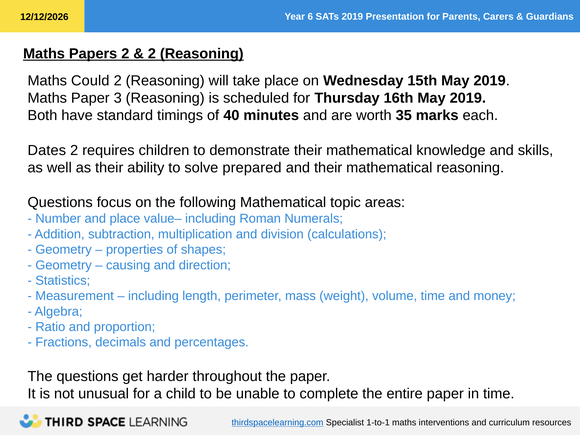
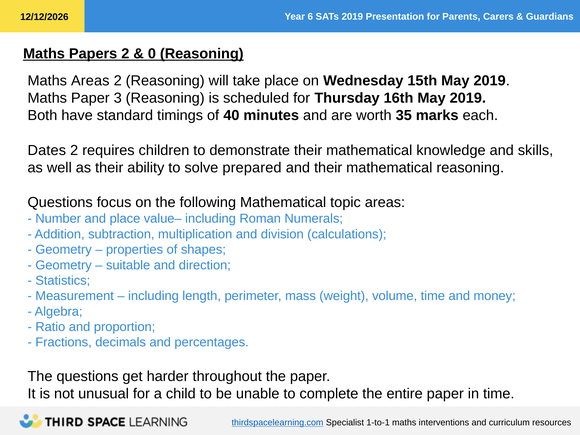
2 at (152, 54): 2 -> 0
Maths Could: Could -> Areas
causing: causing -> suitable
